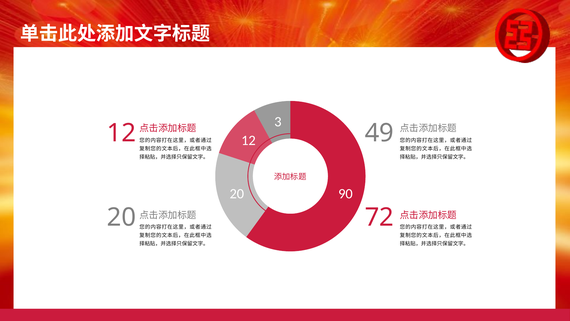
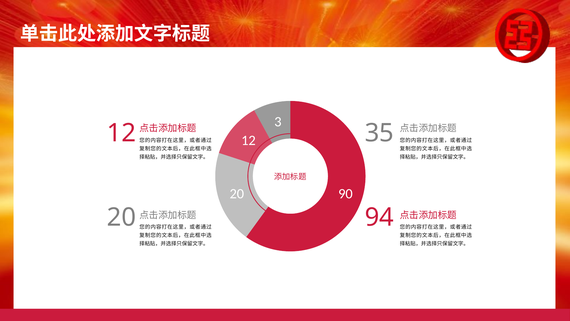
49: 49 -> 35
72: 72 -> 94
